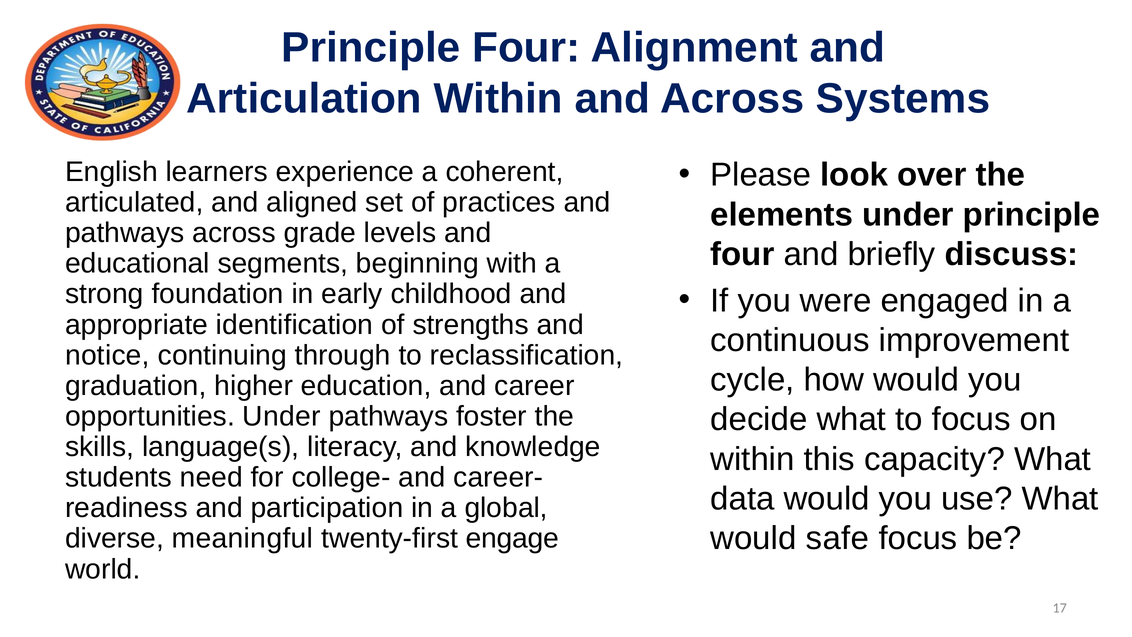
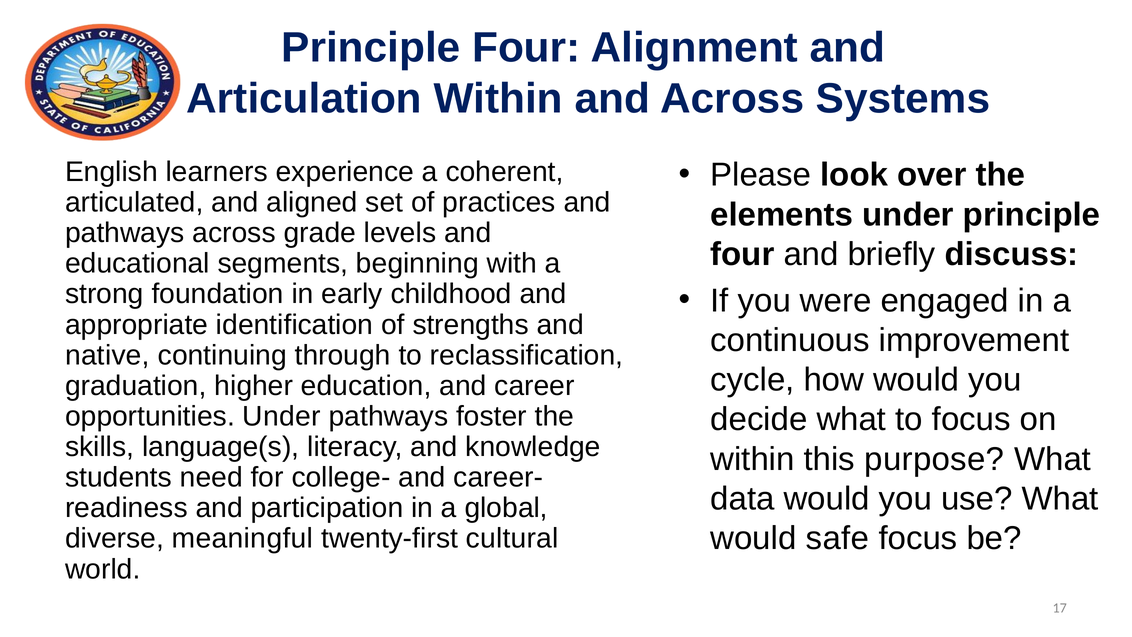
notice: notice -> native
capacity: capacity -> purpose
engage: engage -> cultural
